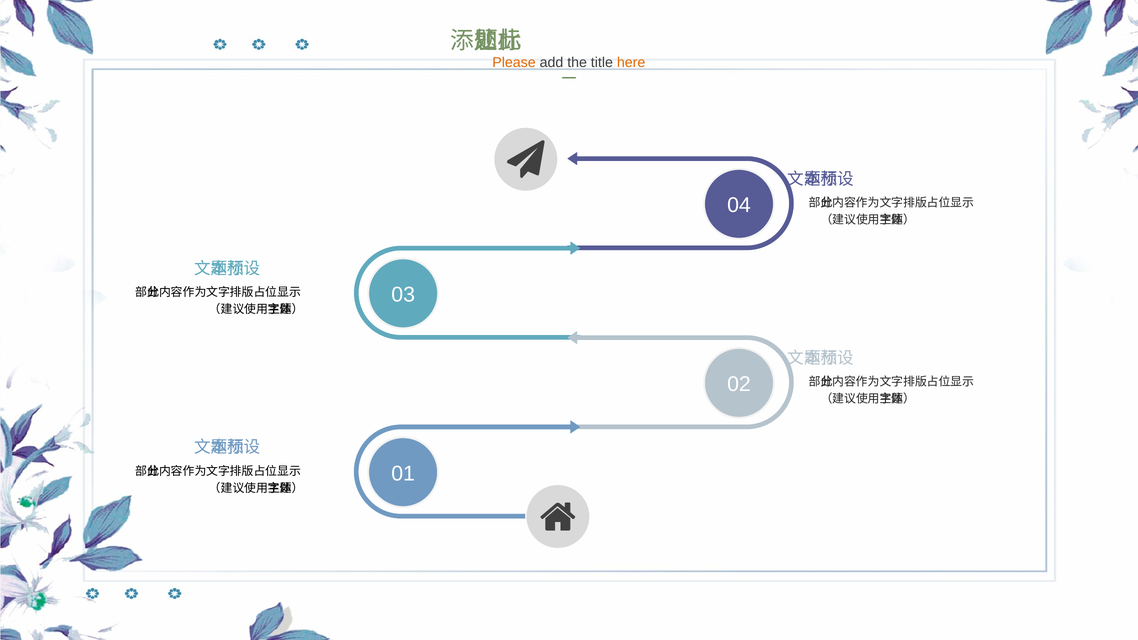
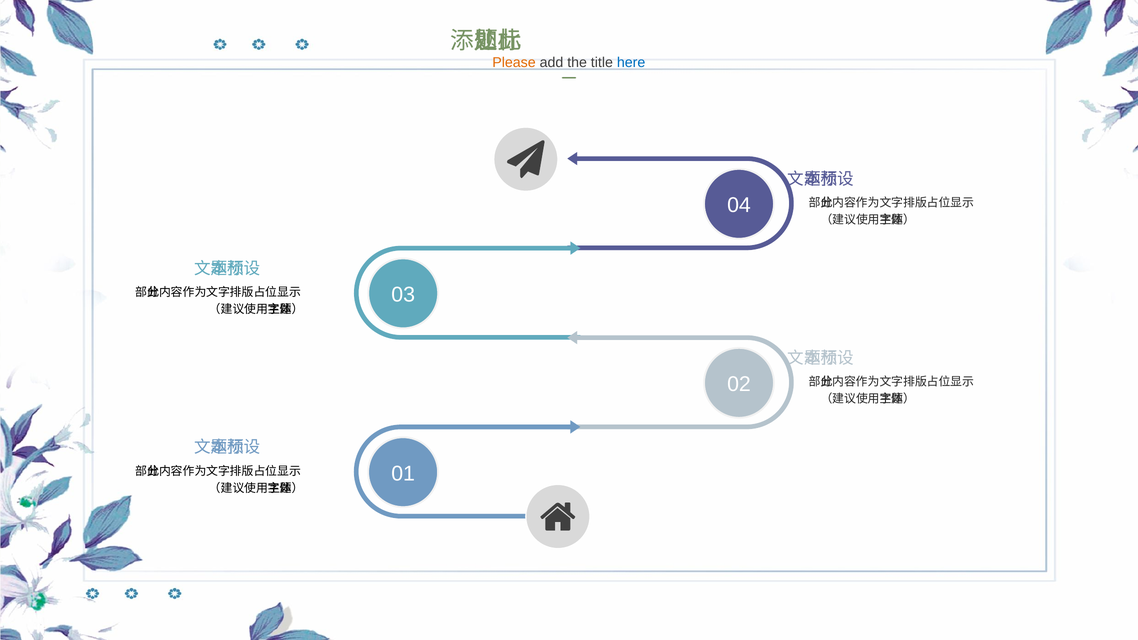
here colour: orange -> blue
